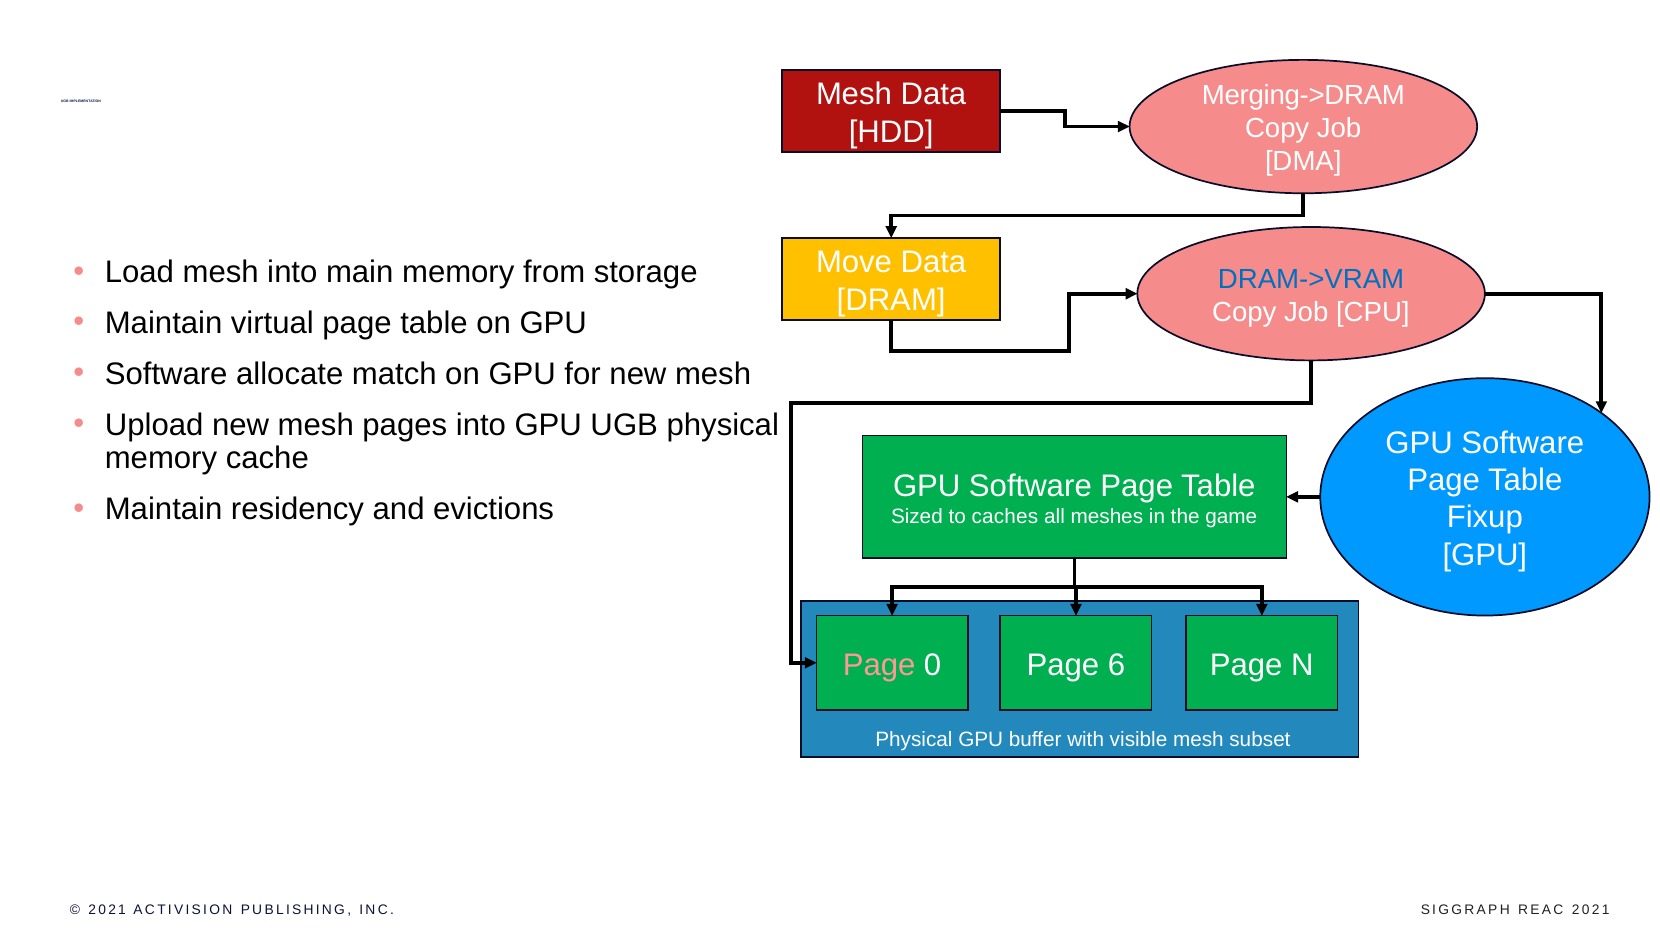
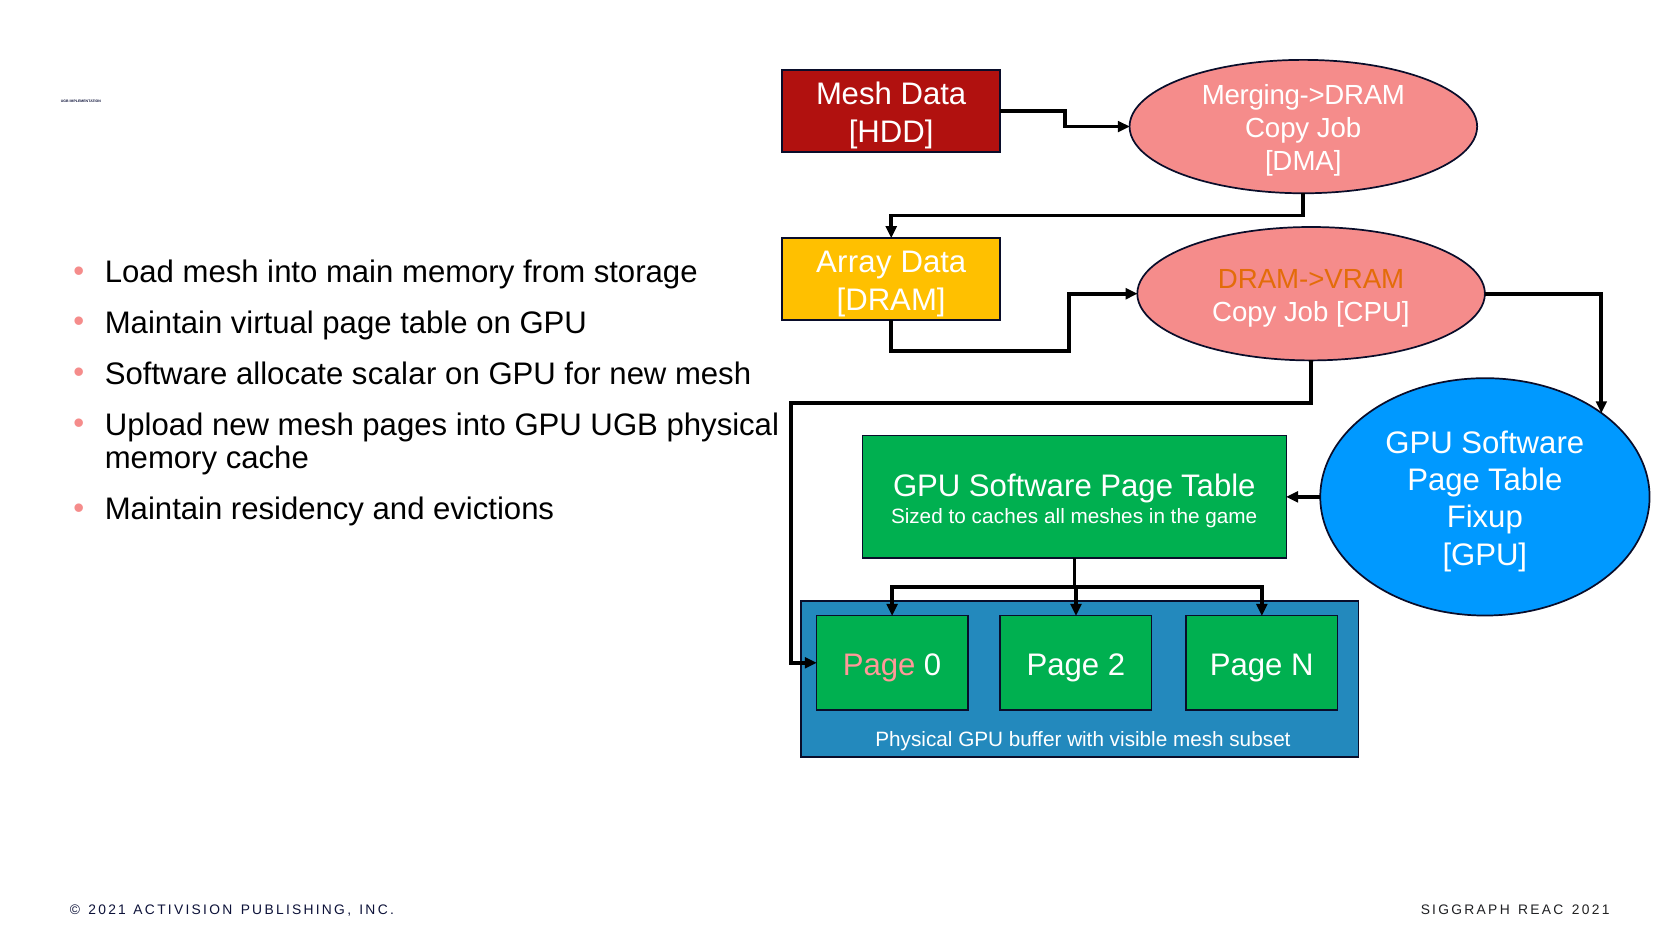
Move: Move -> Array
DRAM->VRAM colour: blue -> orange
match: match -> scalar
6: 6 -> 2
